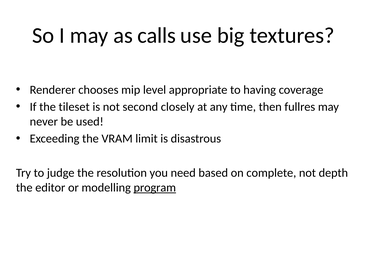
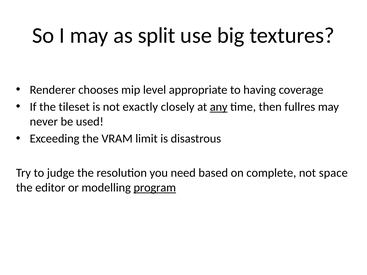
calls: calls -> split
second: second -> exactly
any underline: none -> present
depth: depth -> space
